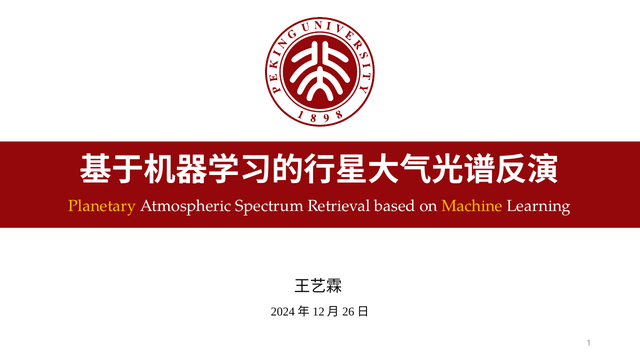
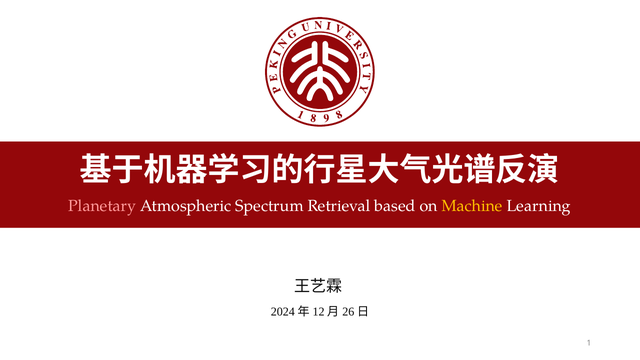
Planetary colour: yellow -> pink
